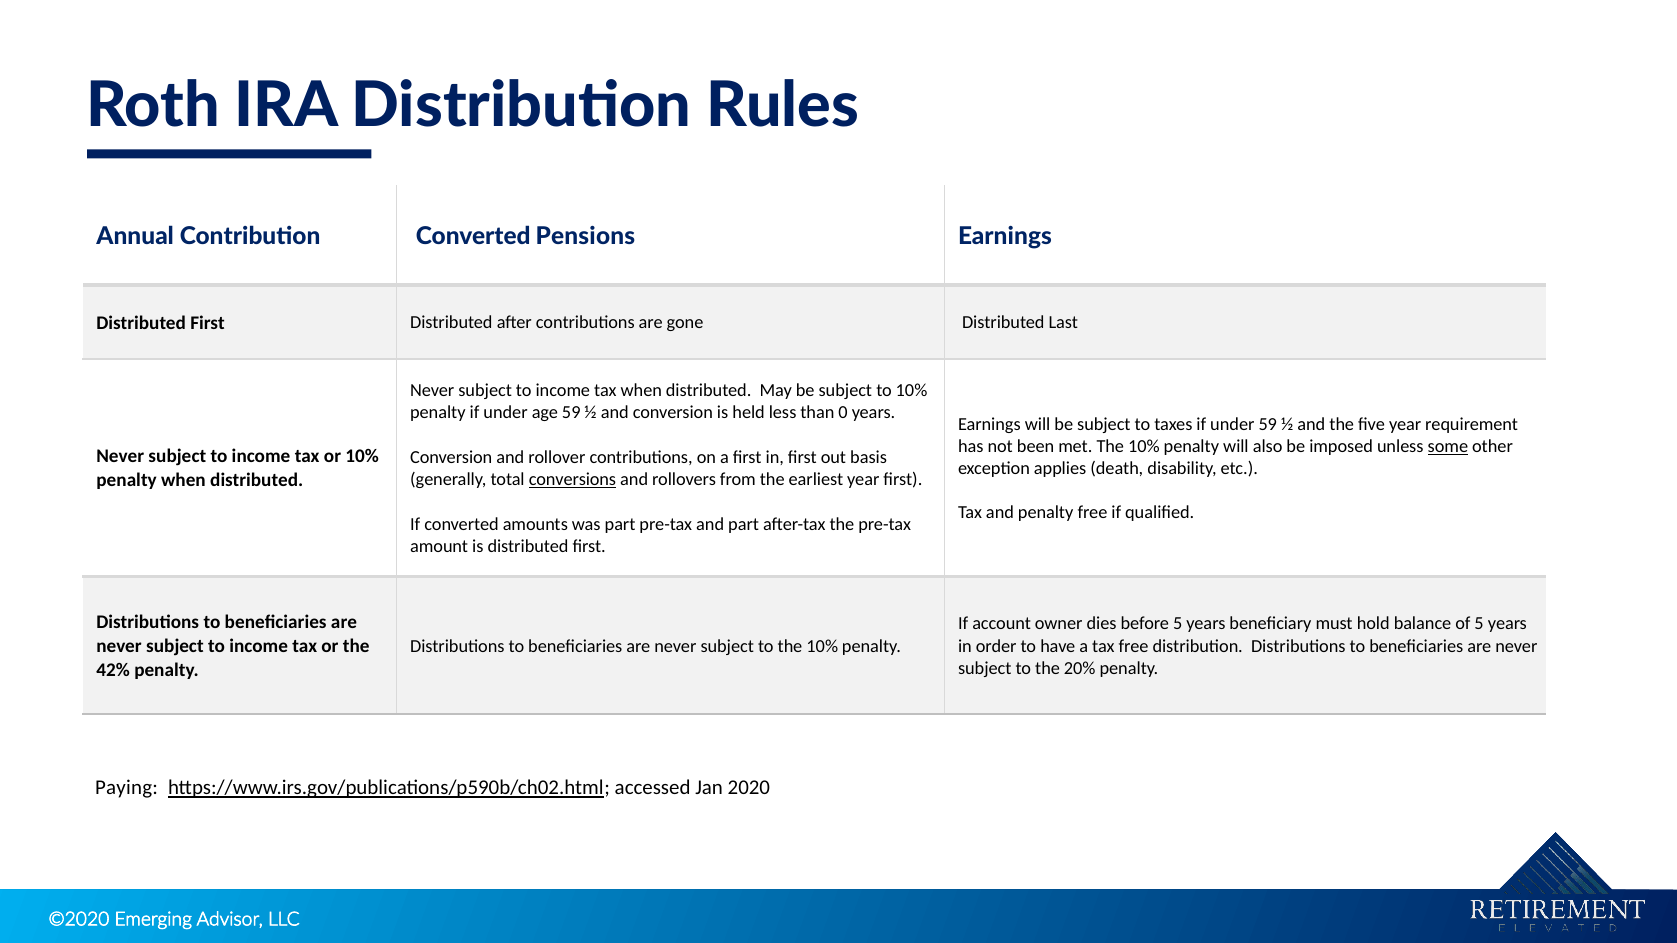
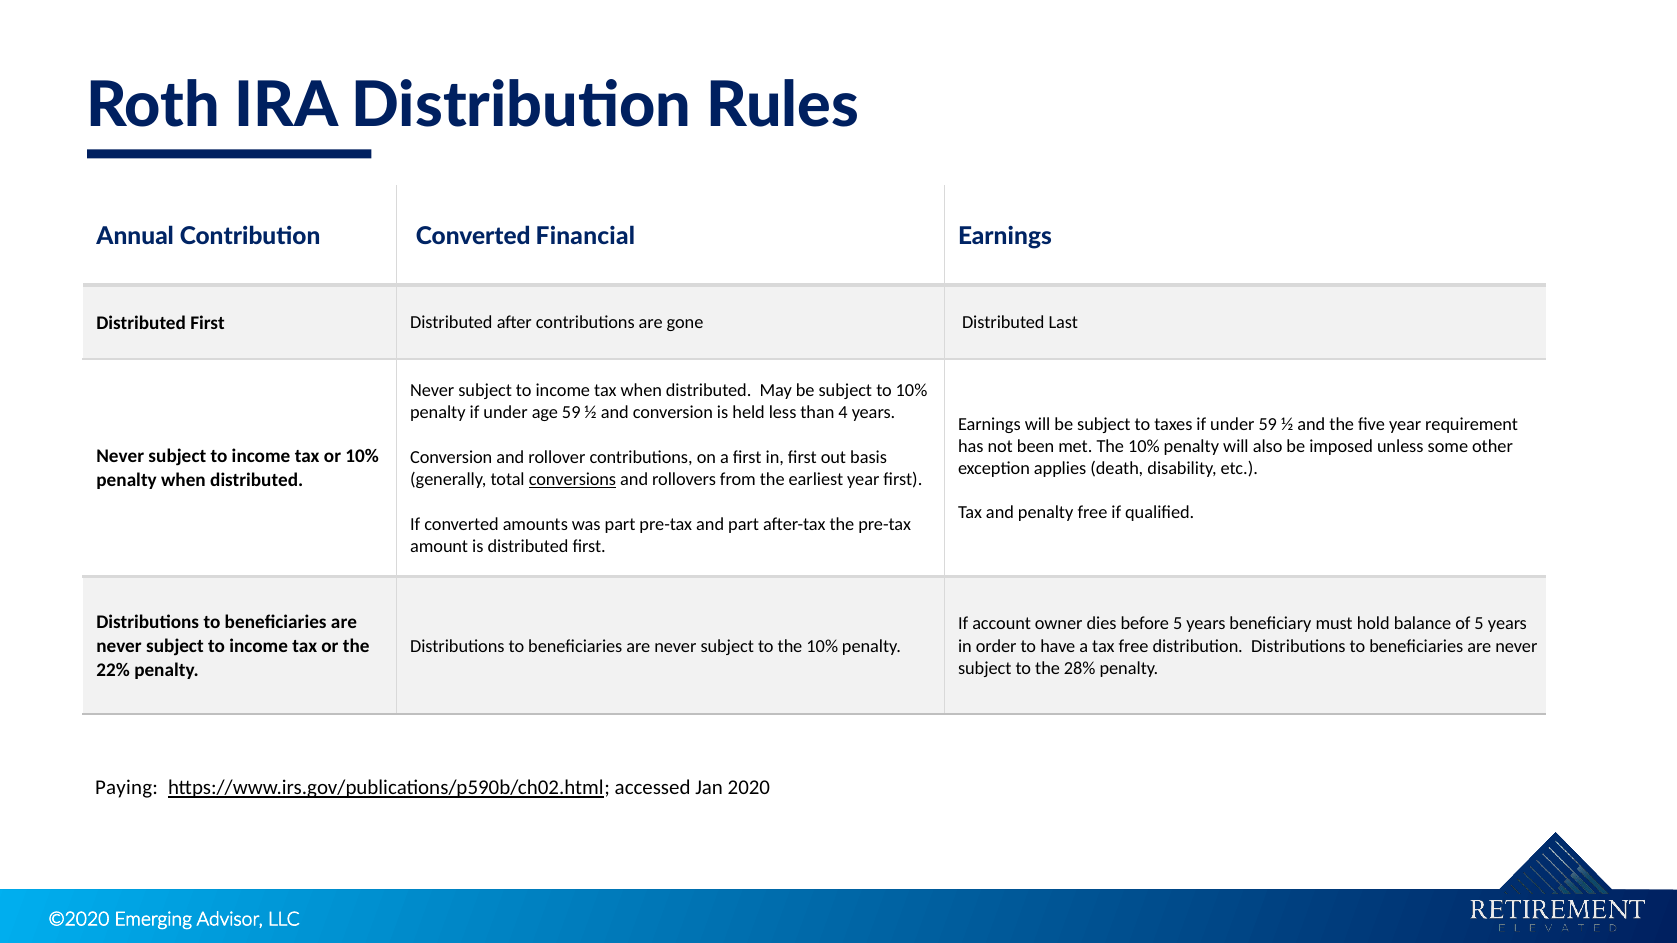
Pensions: Pensions -> Financial
0: 0 -> 4
some underline: present -> none
20%: 20% -> 28%
42%: 42% -> 22%
